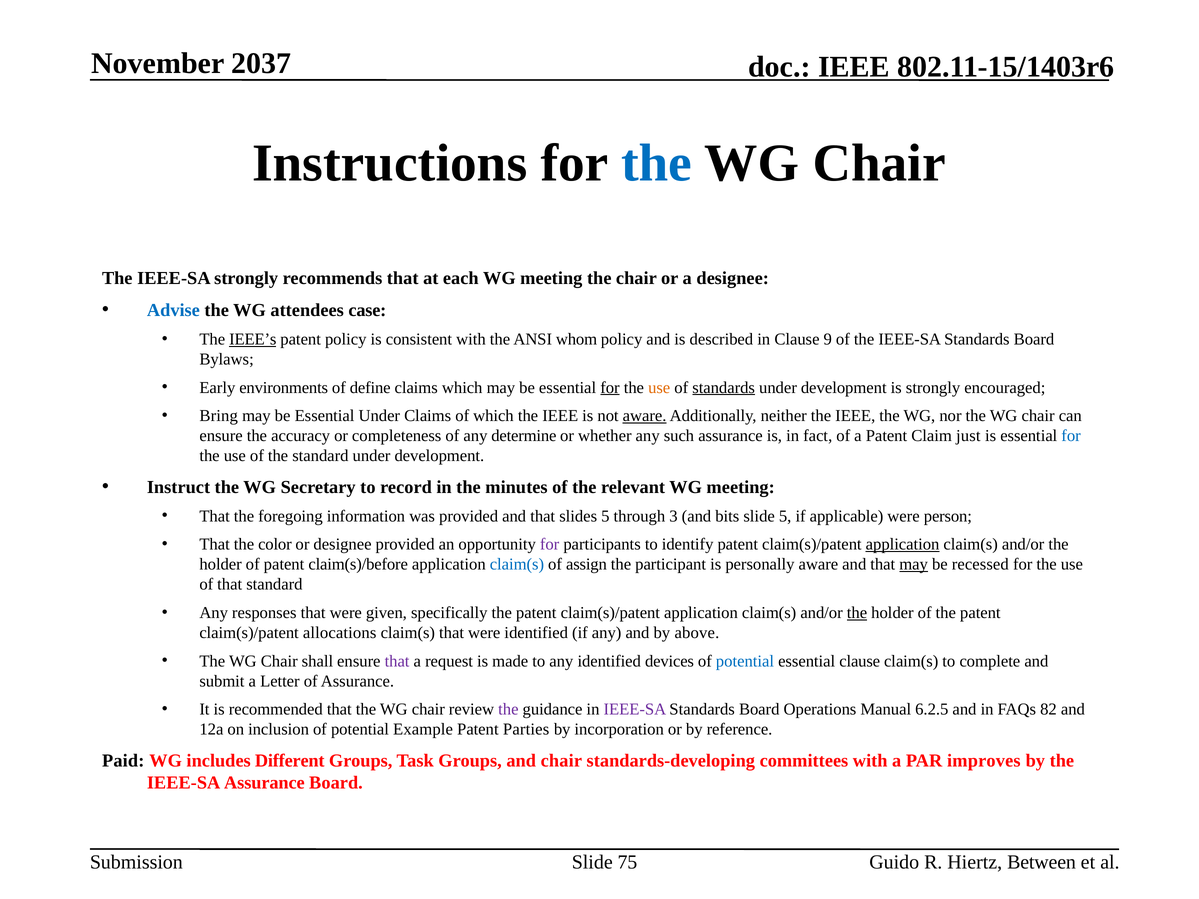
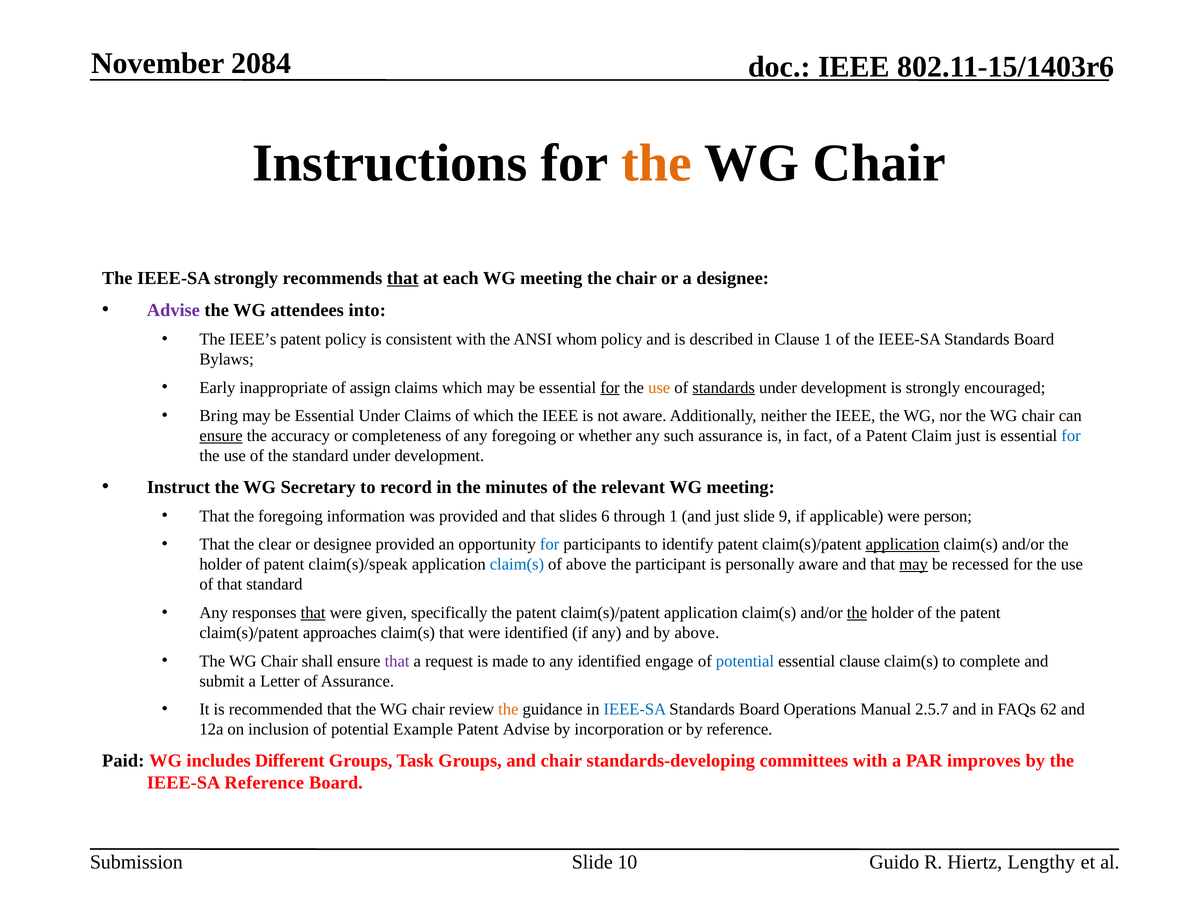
2037: 2037 -> 2084
the at (657, 163) colour: blue -> orange
that at (403, 278) underline: none -> present
Advise at (173, 310) colour: blue -> purple
case: case -> into
IEEE’s underline: present -> none
Clause 9: 9 -> 1
environments: environments -> inappropriate
define: define -> assign
aware at (645, 416) underline: present -> none
ensure at (221, 436) underline: none -> present
any determine: determine -> foregoing
slides 5: 5 -> 6
through 3: 3 -> 1
and bits: bits -> just
slide 5: 5 -> 9
color: color -> clear
for at (550, 545) colour: purple -> blue
claim(s)/before: claim(s)/before -> claim(s)/speak
of assign: assign -> above
that at (313, 613) underline: none -> present
allocations: allocations -> approaches
devices: devices -> engage
the at (508, 710) colour: purple -> orange
IEEE-SA at (635, 710) colour: purple -> blue
6.2.5: 6.2.5 -> 2.5.7
82: 82 -> 62
Patent Parties: Parties -> Advise
IEEE-SA Assurance: Assurance -> Reference
75: 75 -> 10
Between: Between -> Lengthy
